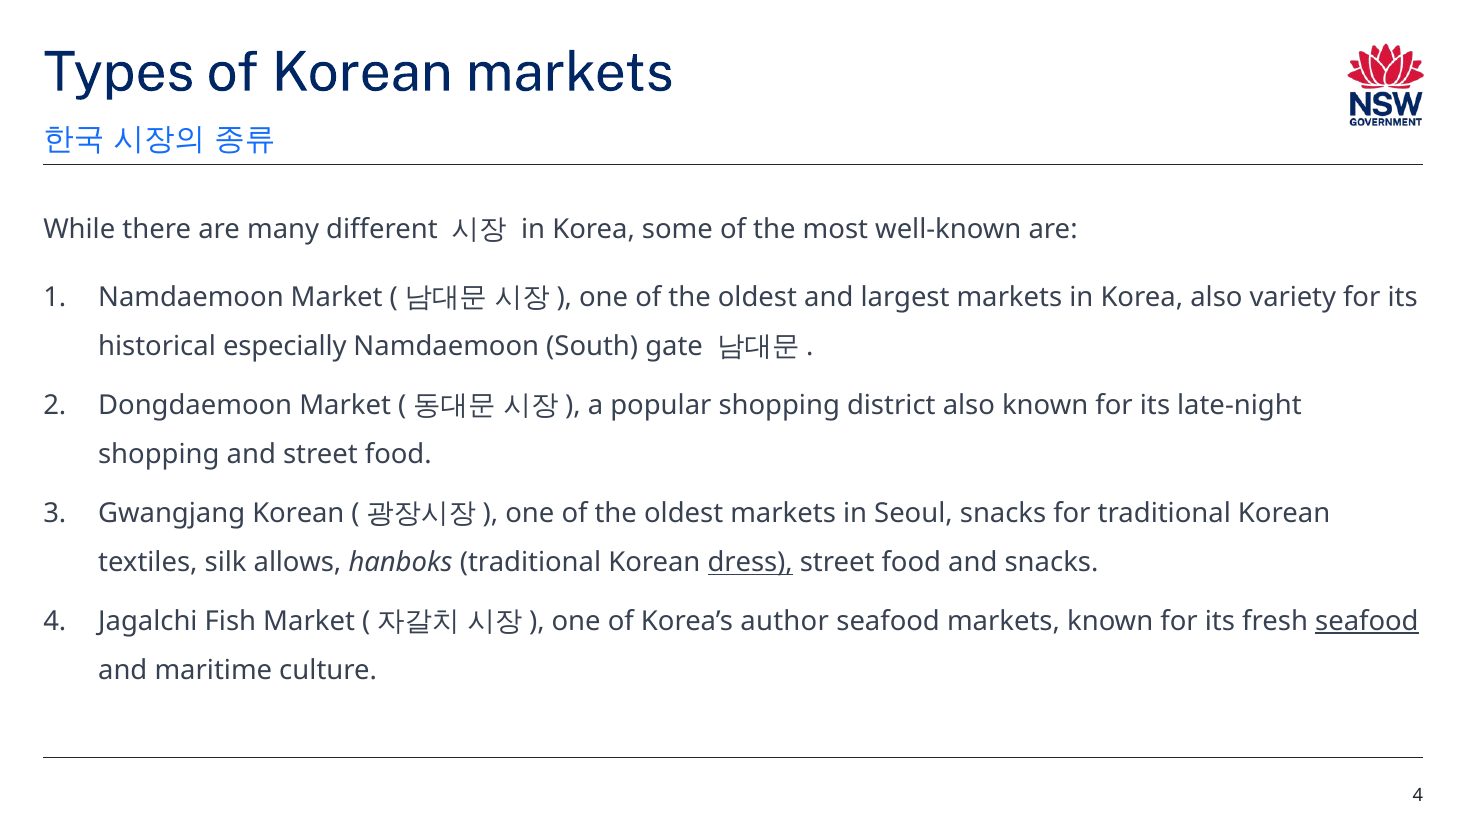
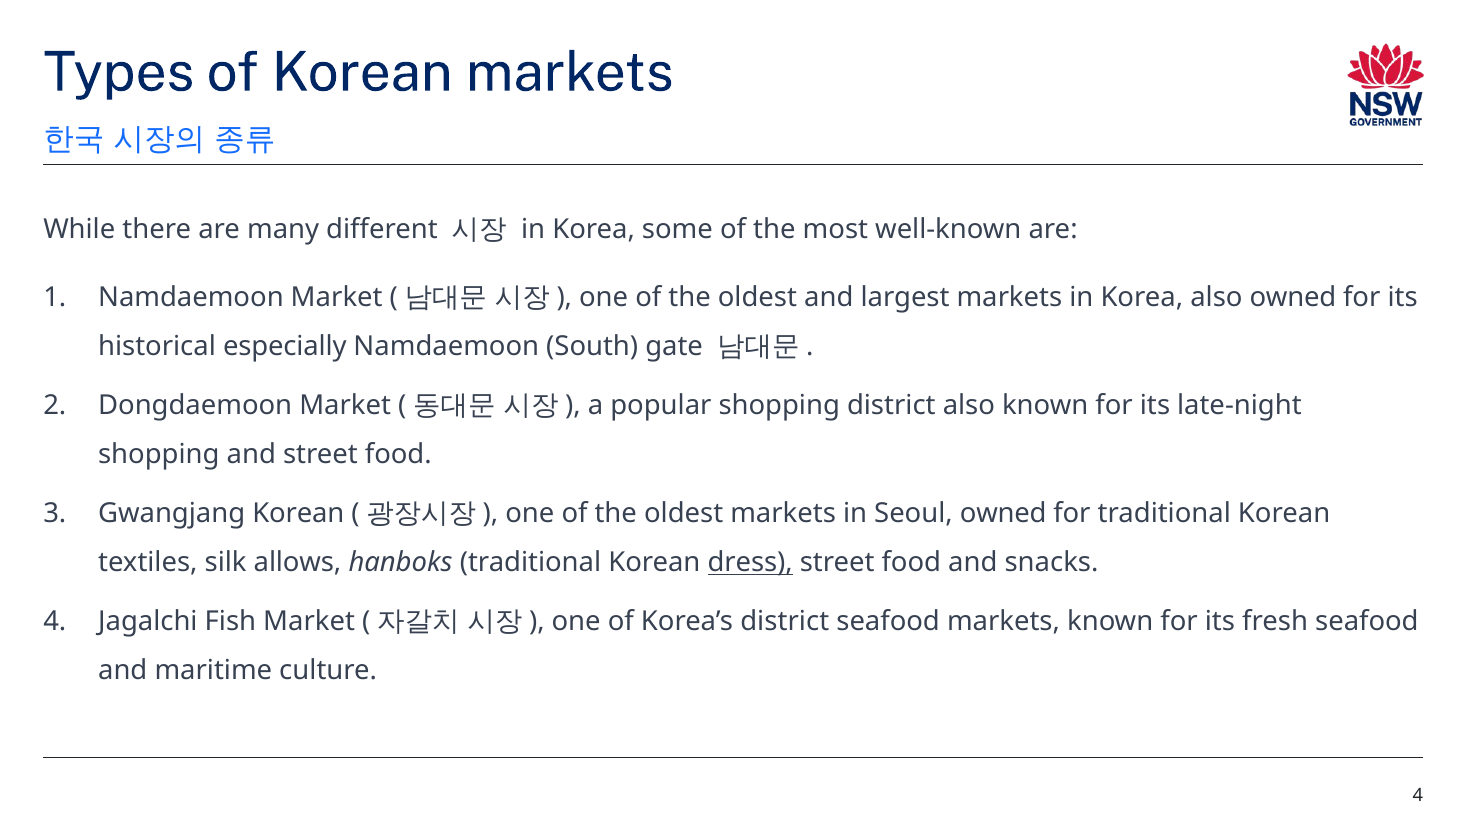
also variety: variety -> owned
Seoul snacks: snacks -> owned
Korea’s author: author -> district
seafood at (1367, 621) underline: present -> none
